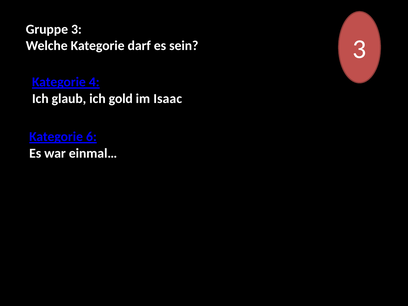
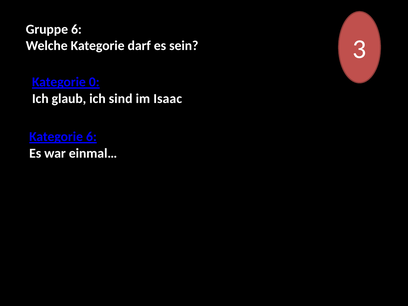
Gruppe 3: 3 -> 6
4: 4 -> 0
gold: gold -> sind
